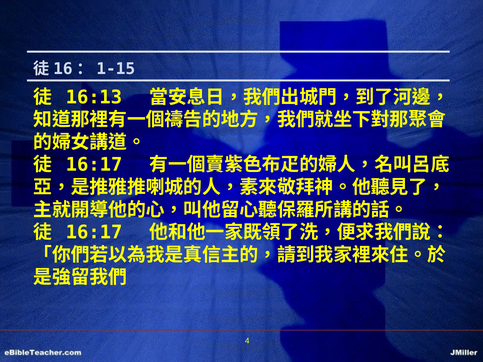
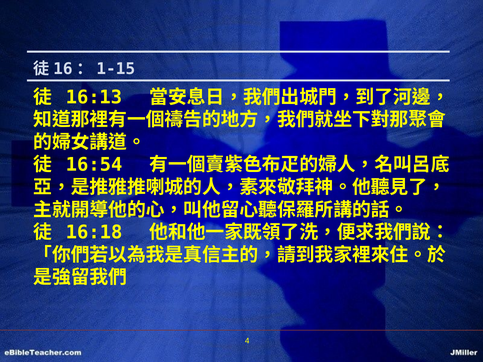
16:17 at (94, 165): 16:17 -> 16:54
16:17 at (94, 233): 16:17 -> 16:18
